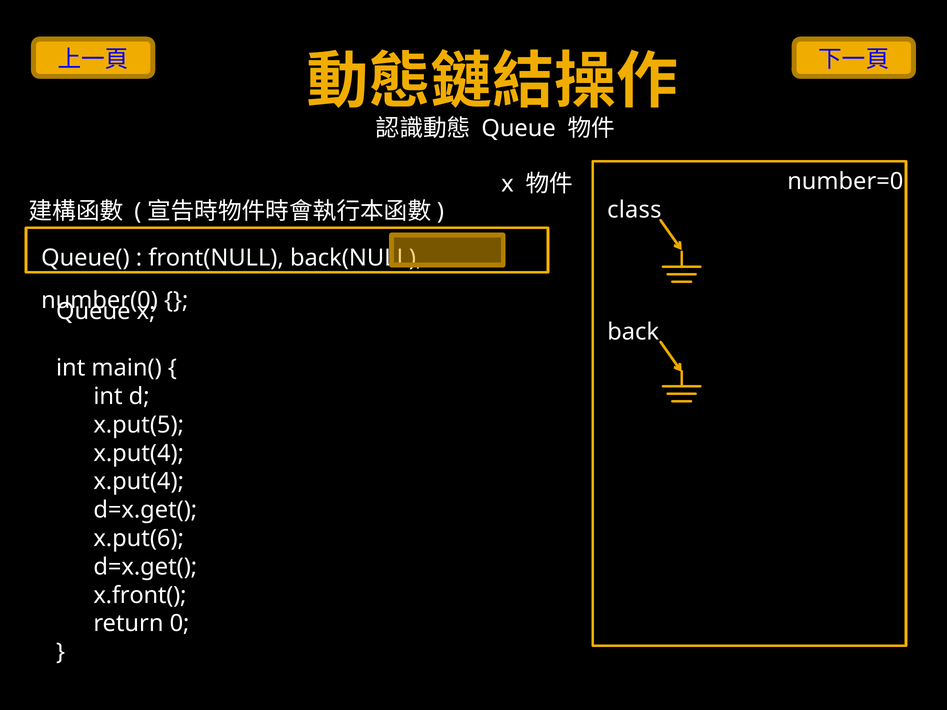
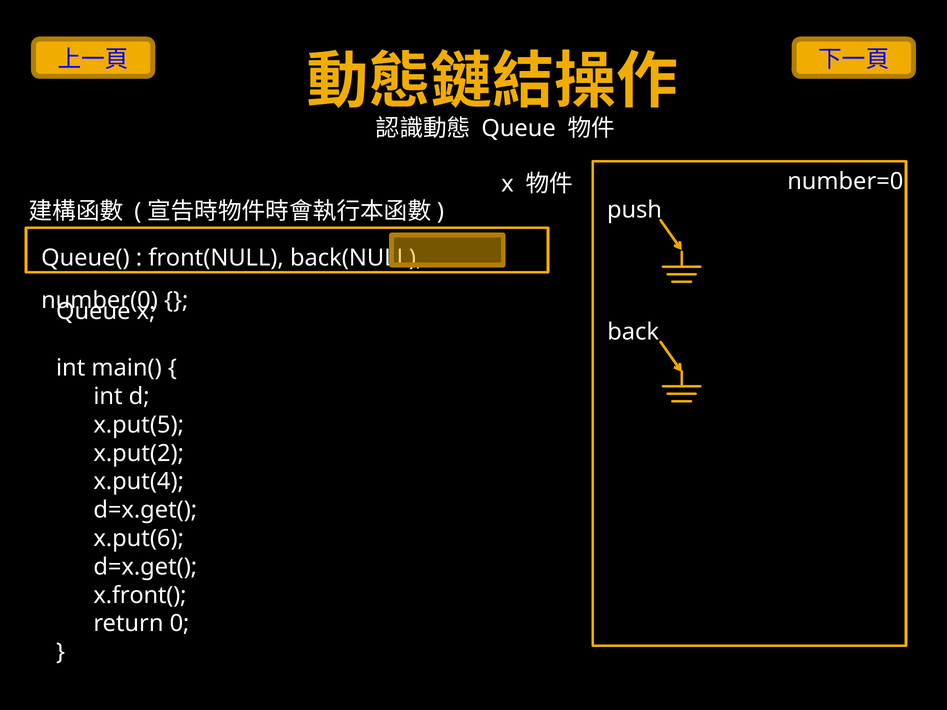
class: class -> push
x.put(4 at (139, 453): x.put(4 -> x.put(2
